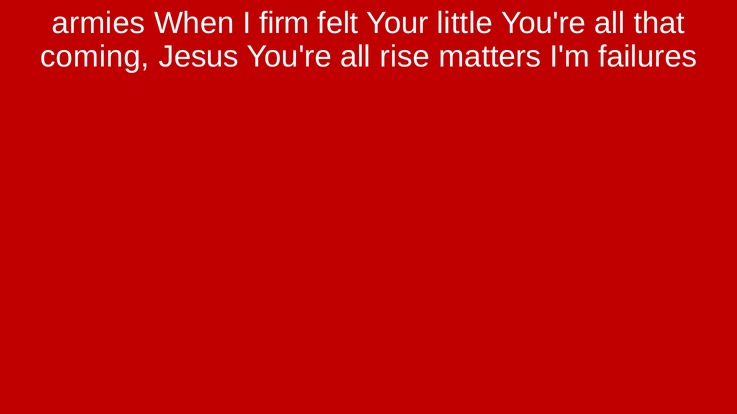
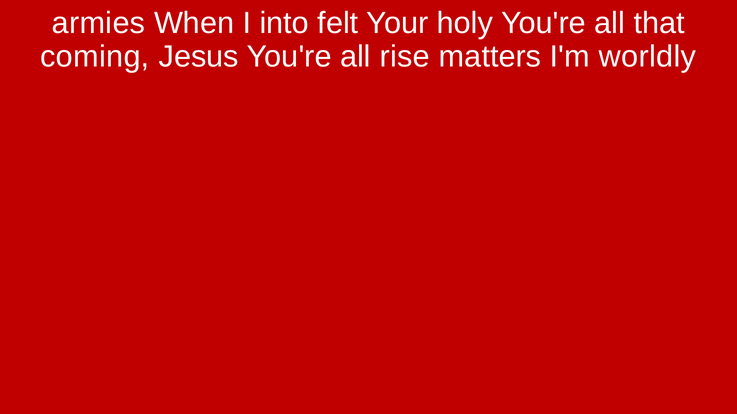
firm: firm -> into
little: little -> holy
failures: failures -> worldly
